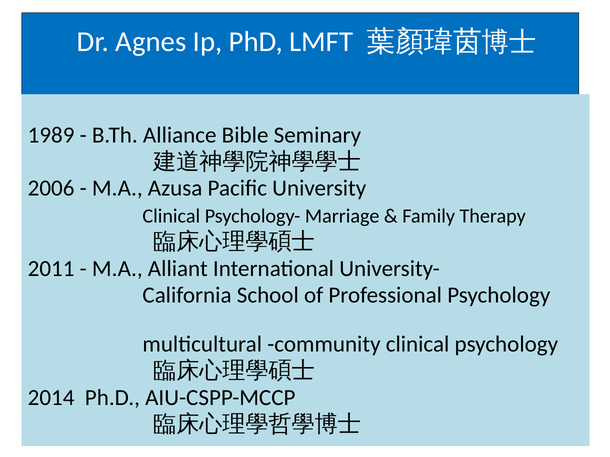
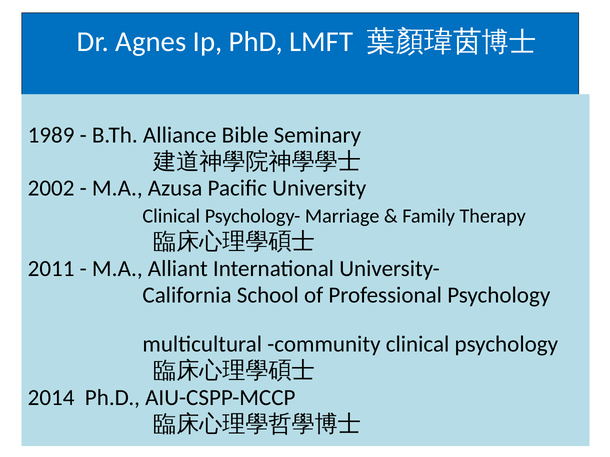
2006: 2006 -> 2002
